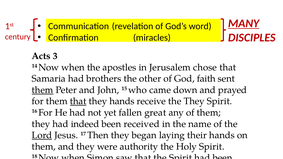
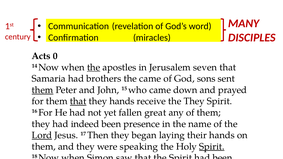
MANY underline: present -> none
3: 3 -> 0
the at (94, 67) underline: none -> present
chose: chose -> seven
the other: other -> came
faith: faith -> sons
received: received -> presence
were authority: authority -> speaking
Spirit at (212, 147) underline: none -> present
